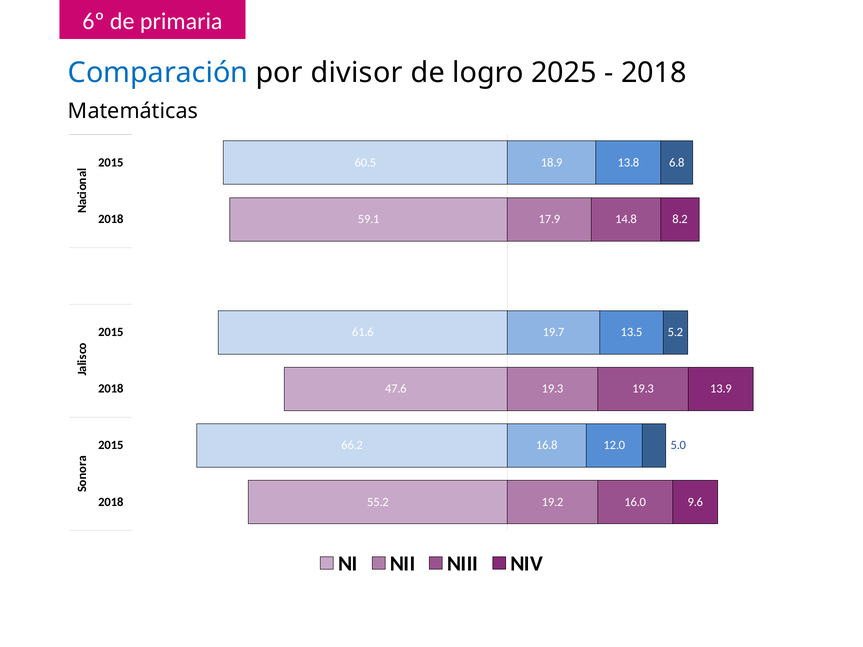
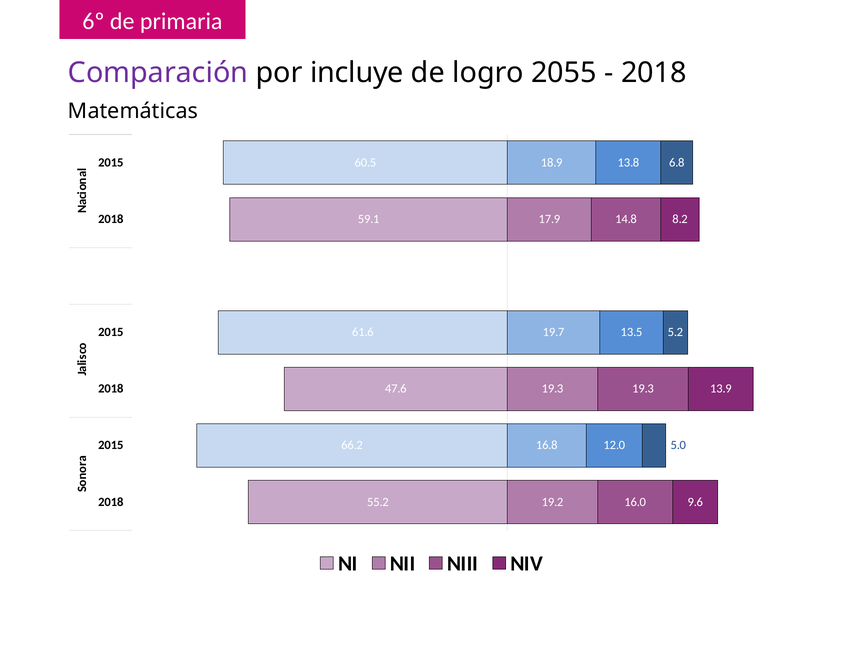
Comparación colour: blue -> purple
divisor: divisor -> incluye
2025: 2025 -> 2055
